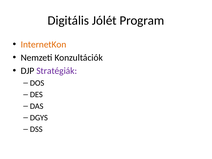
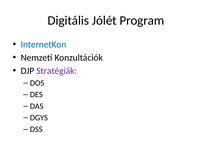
InternetKon colour: orange -> blue
